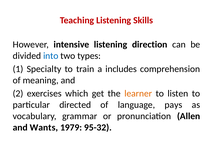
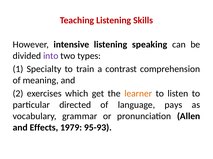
direction: direction -> speaking
into colour: blue -> purple
includes: includes -> contrast
Wants: Wants -> Effects
95-32: 95-32 -> 95-93
